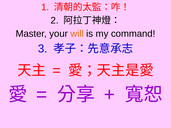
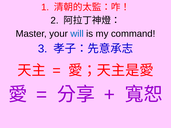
will colour: orange -> blue
